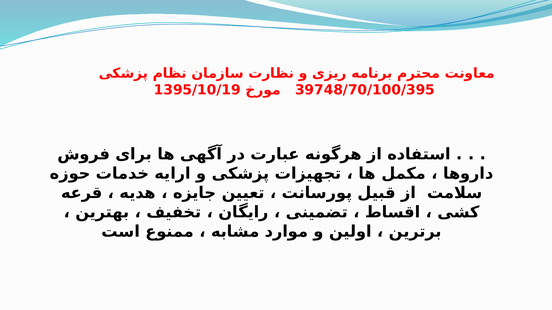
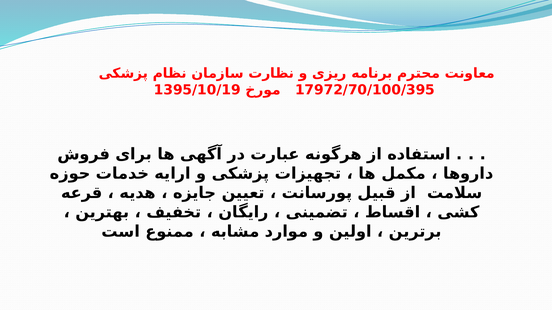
39748/70/100/395: 39748/70/100/395 -> 17972/70/100/395
